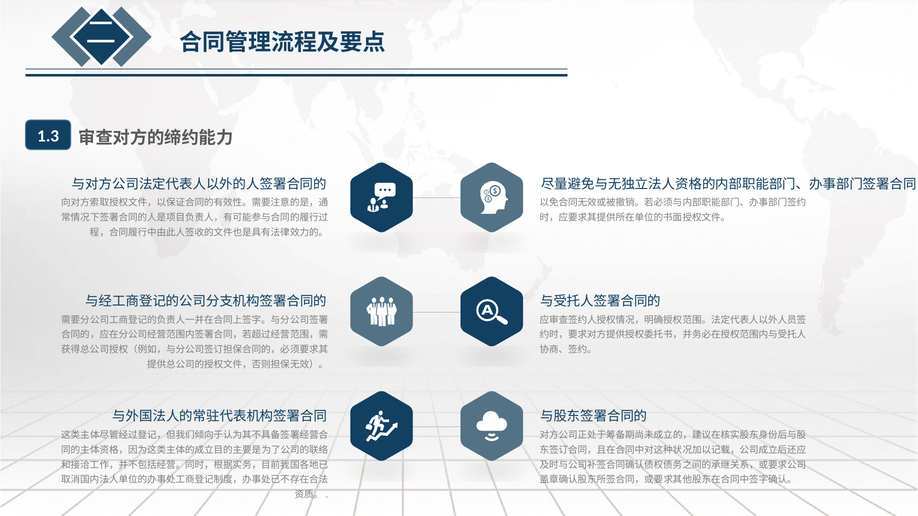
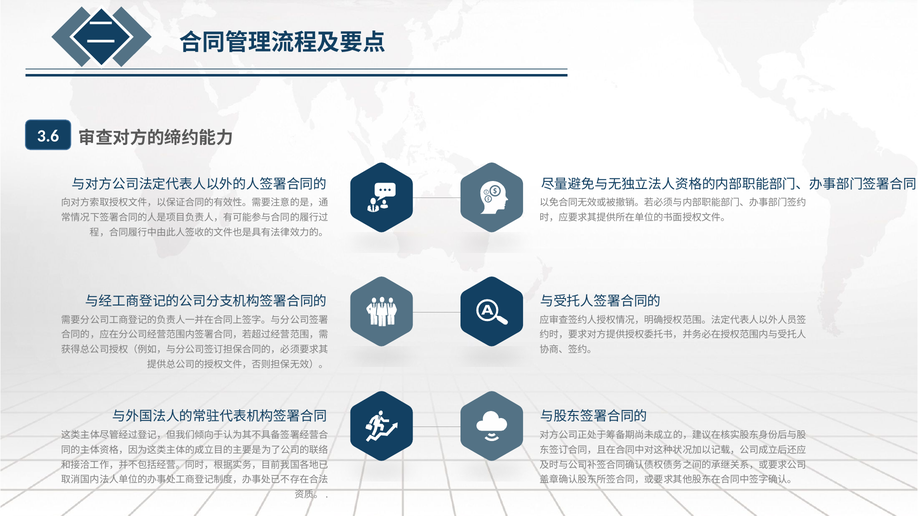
1.3: 1.3 -> 3.6
